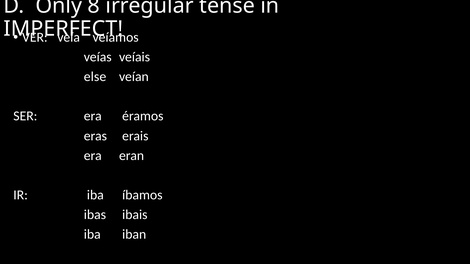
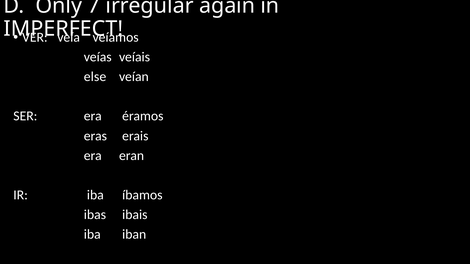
8: 8 -> 7
tense: tense -> again
